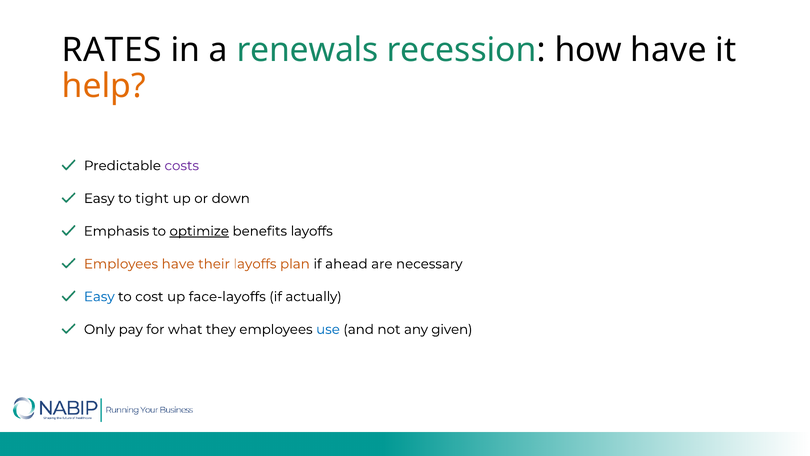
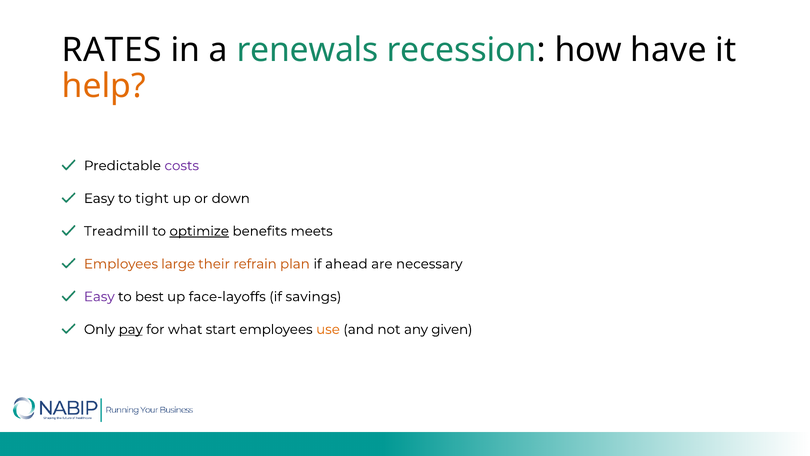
Emphasis: Emphasis -> Treadmill
benefits layoffs: layoffs -> meets
Employees have: have -> large
their layoffs: layoffs -> refrain
Easy at (99, 296) colour: blue -> purple
cost: cost -> best
actually: actually -> savings
pay underline: none -> present
they: they -> start
use colour: blue -> orange
